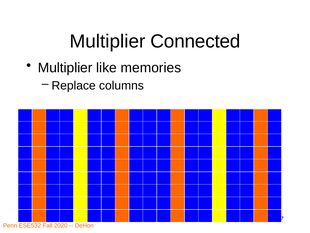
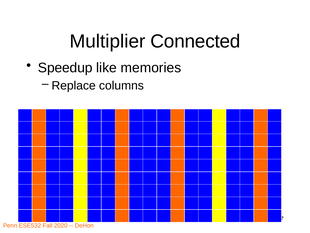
Multiplier at (65, 68): Multiplier -> Speedup
